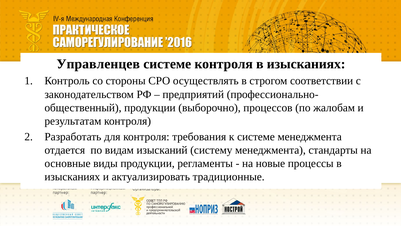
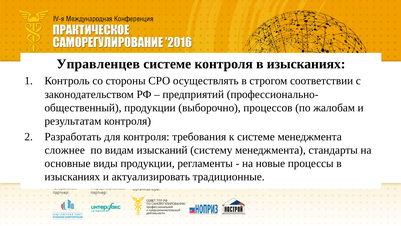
отдается: отдается -> сложнее
